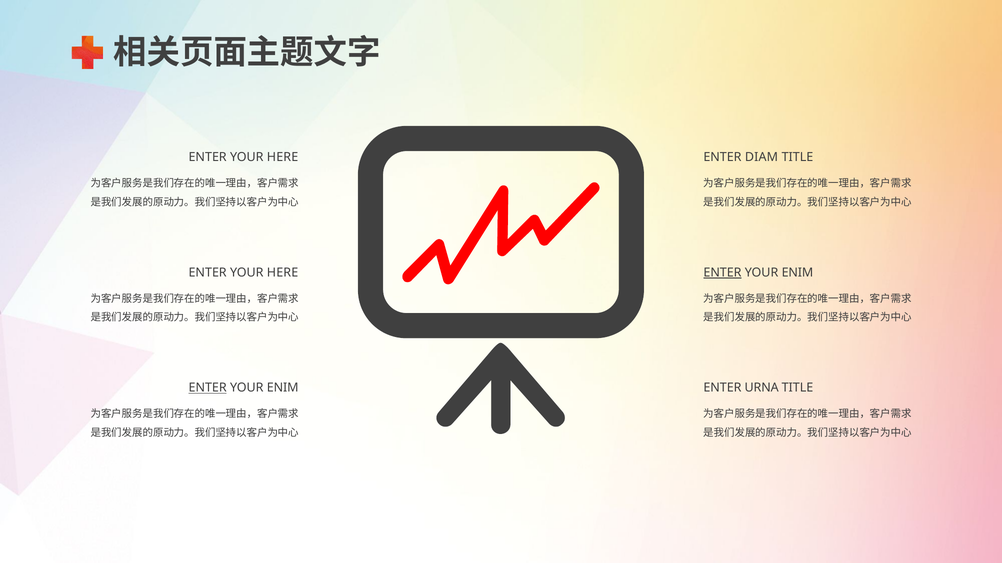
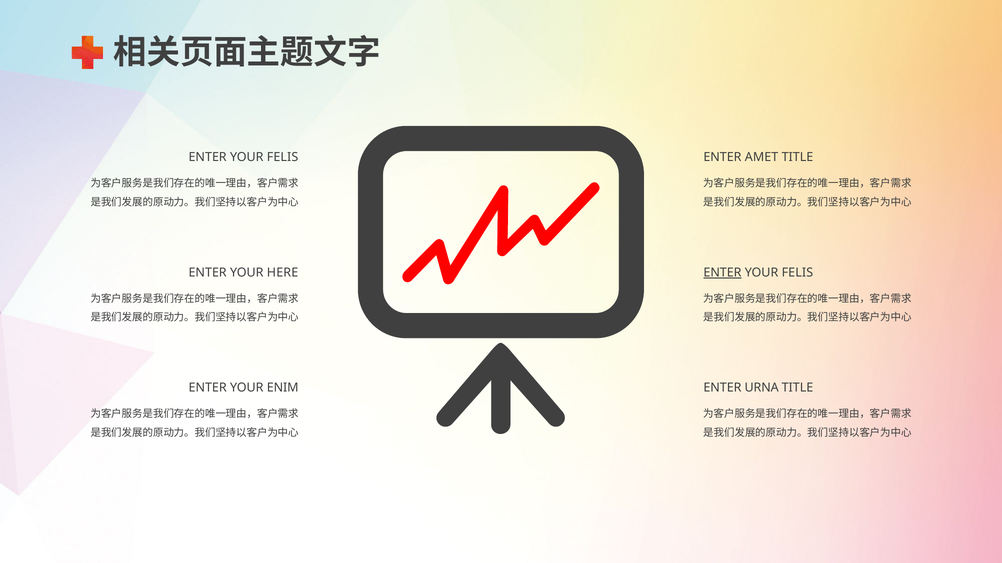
HERE at (283, 157): HERE -> FELIS
DIAM: DIAM -> AMET
ENIM at (797, 273): ENIM -> FELIS
ENTER at (208, 388) underline: present -> none
